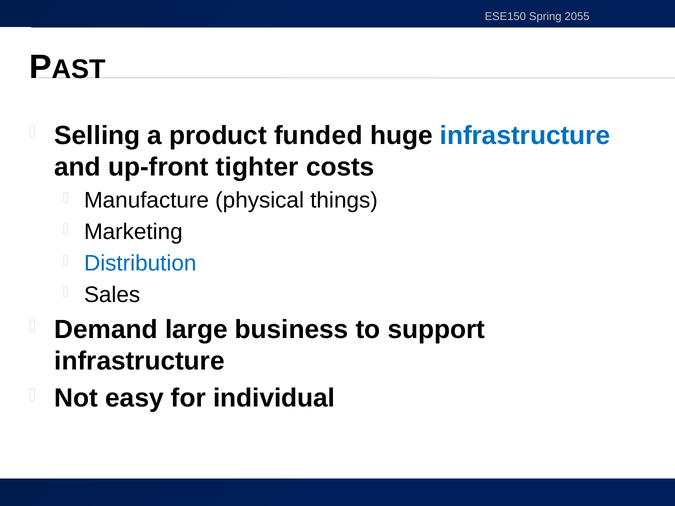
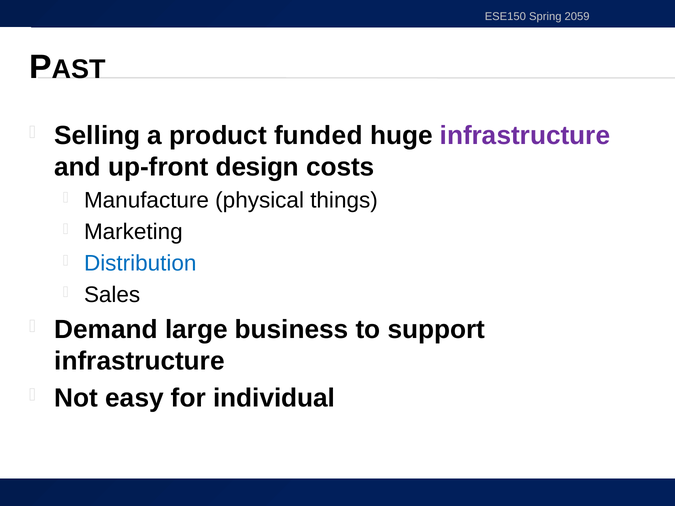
2055: 2055 -> 2059
infrastructure at (525, 136) colour: blue -> purple
tighter: tighter -> design
